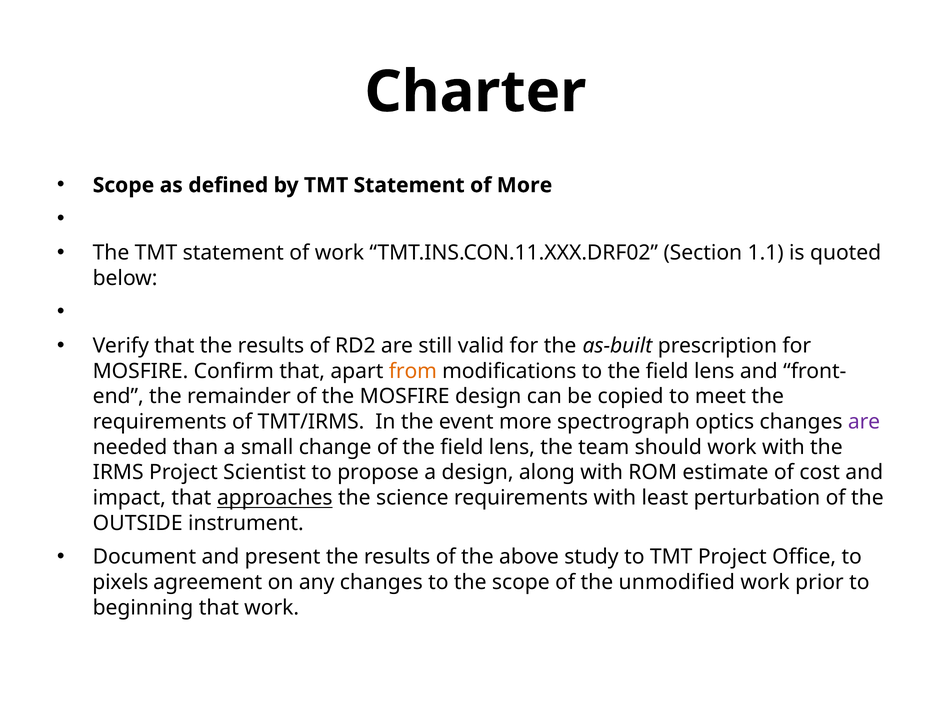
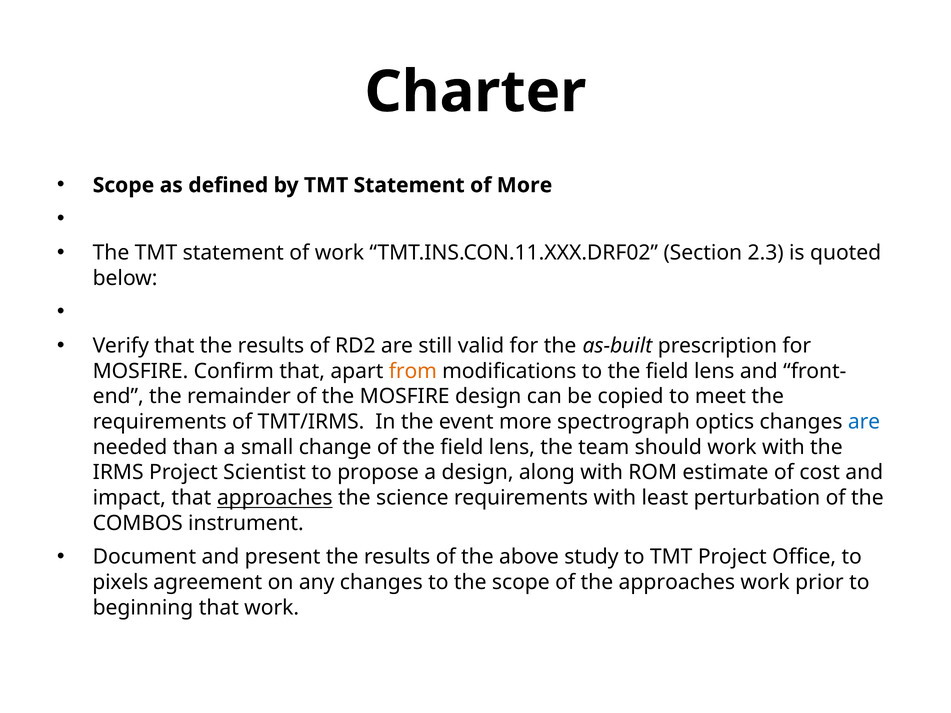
1.1: 1.1 -> 2.3
are at (864, 422) colour: purple -> blue
OUTSIDE: OUTSIDE -> COMBOS
the unmodified: unmodified -> approaches
